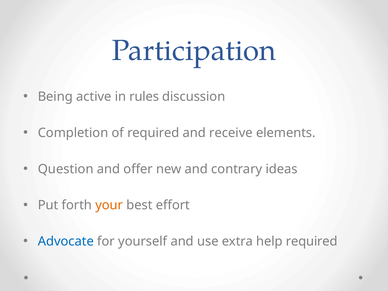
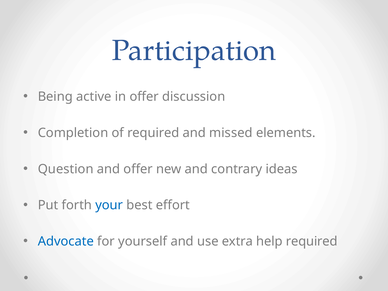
in rules: rules -> offer
receive: receive -> missed
your colour: orange -> blue
